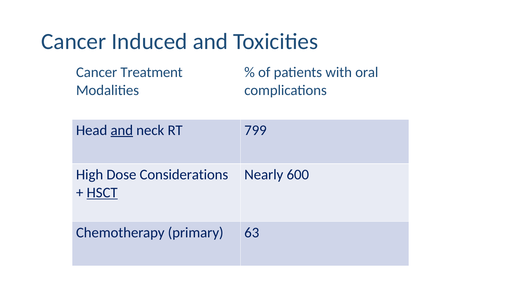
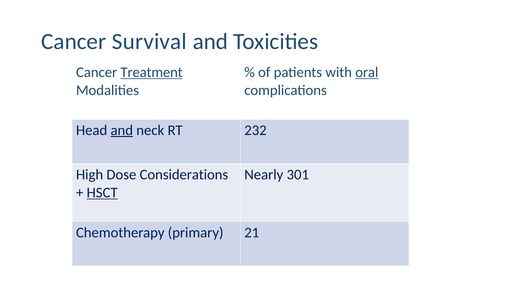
Induced: Induced -> Survival
Treatment underline: none -> present
oral underline: none -> present
799: 799 -> 232
600: 600 -> 301
63: 63 -> 21
